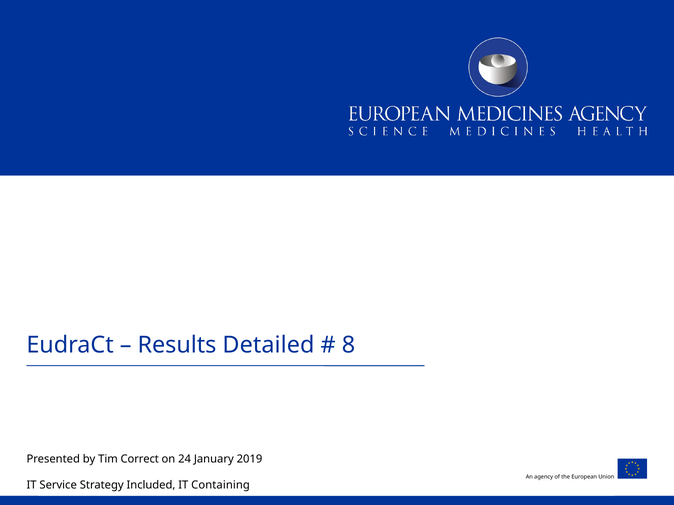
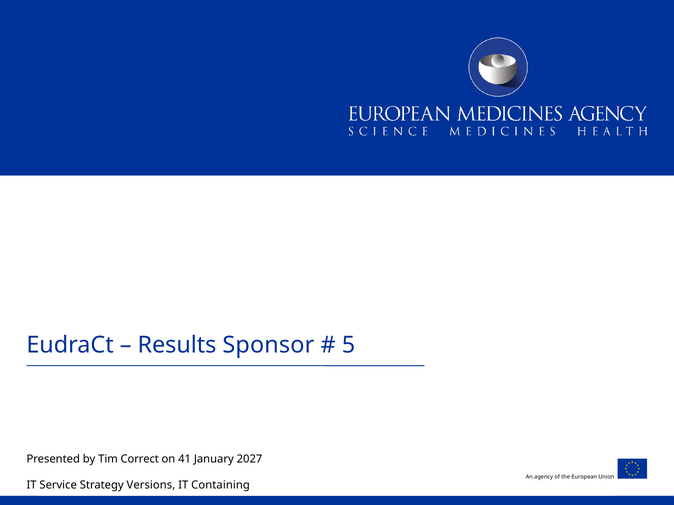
Detailed: Detailed -> Sponsor
8: 8 -> 5
24: 24 -> 41
2019: 2019 -> 2027
Included: Included -> Versions
